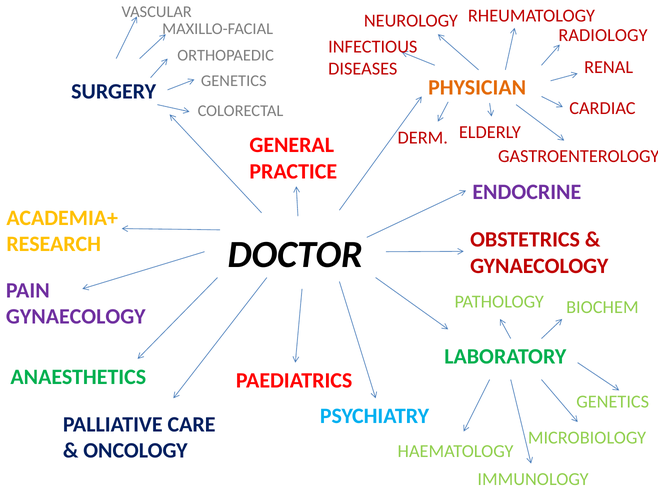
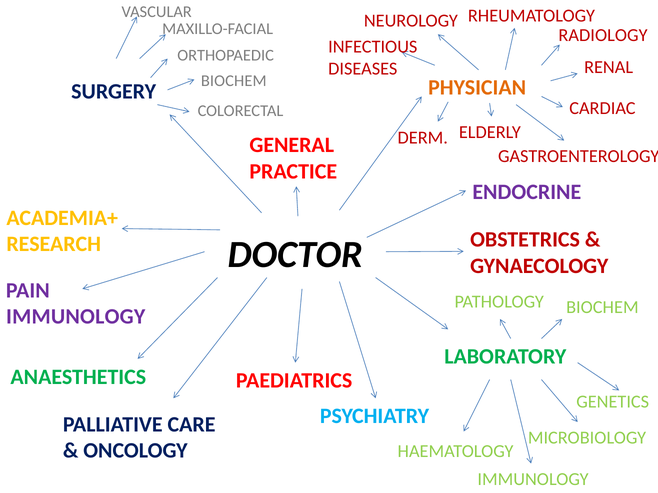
GENETICS at (234, 81): GENETICS -> BIOCHEM
GYNAECOLOGY at (76, 317): GYNAECOLOGY -> IMMUNOLOGY
